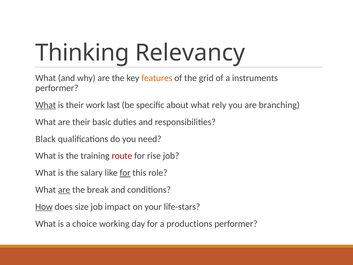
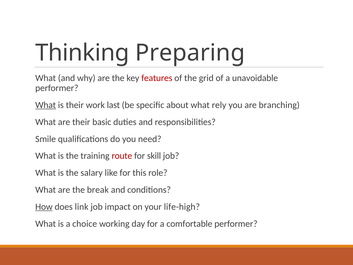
Relevancy: Relevancy -> Preparing
features colour: orange -> red
instruments: instruments -> unavoidable
Black: Black -> Smile
rise: rise -> skill
for at (125, 173) underline: present -> none
are at (64, 190) underline: present -> none
size: size -> link
life-stars: life-stars -> life-high
productions: productions -> comfortable
